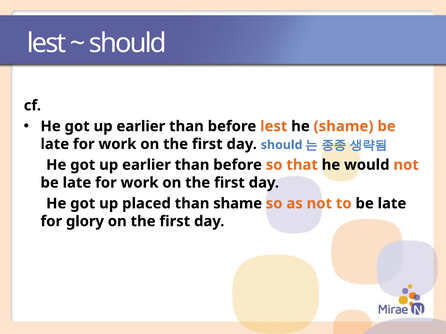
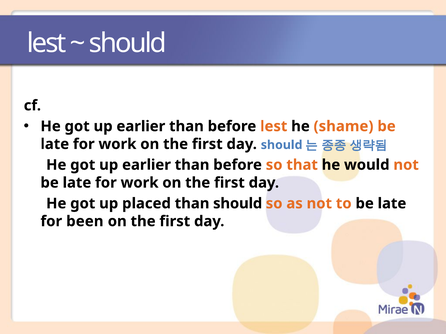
than shame: shame -> should
glory: glory -> been
